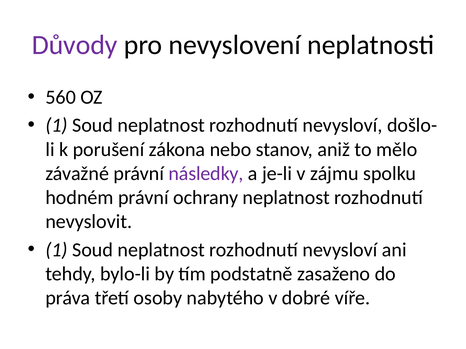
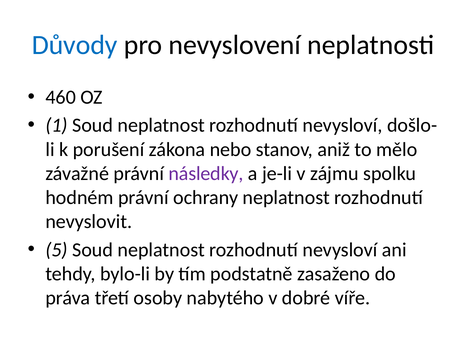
Důvody colour: purple -> blue
560: 560 -> 460
1 at (57, 250): 1 -> 5
